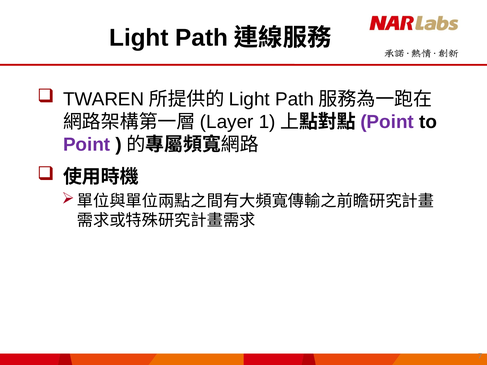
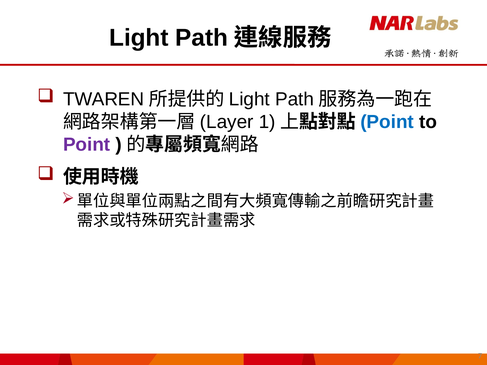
Point at (387, 122) colour: purple -> blue
